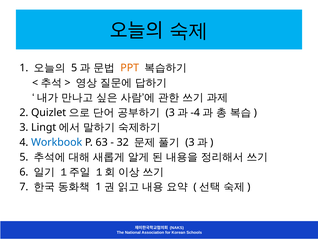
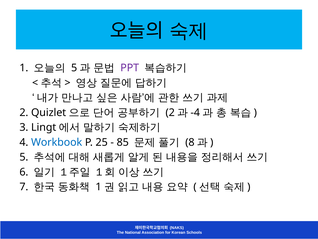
PPT colour: orange -> purple
3 at (170, 112): 3 -> 2
63: 63 -> 25
32: 32 -> 85
3 at (190, 142): 3 -> 8
